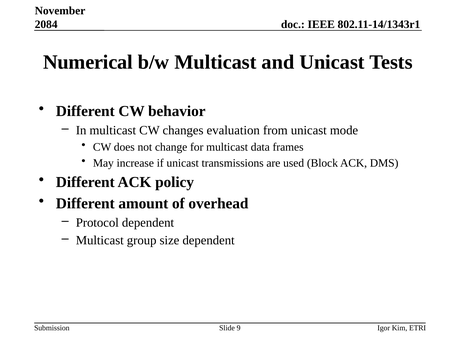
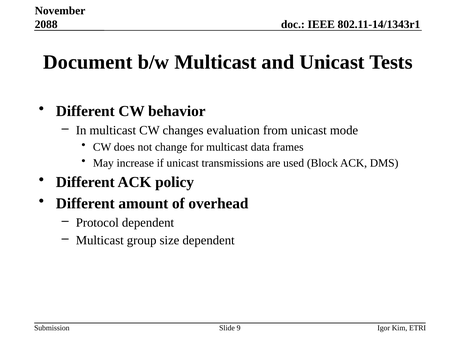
2084: 2084 -> 2088
Numerical: Numerical -> Document
